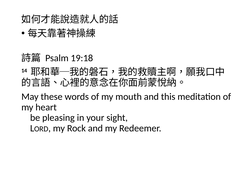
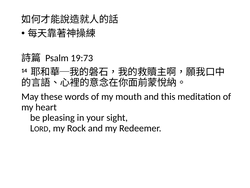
19:18: 19:18 -> 19:73
